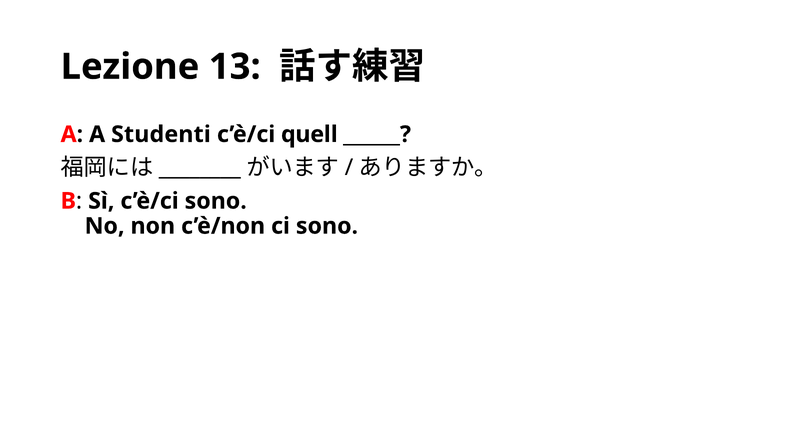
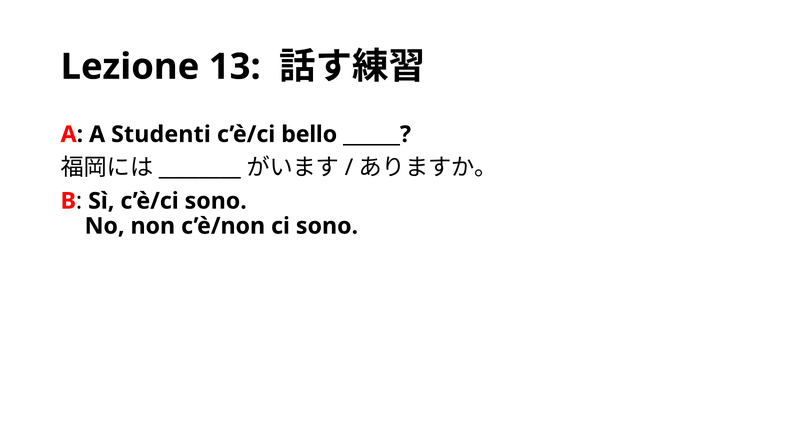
quell: quell -> bello
